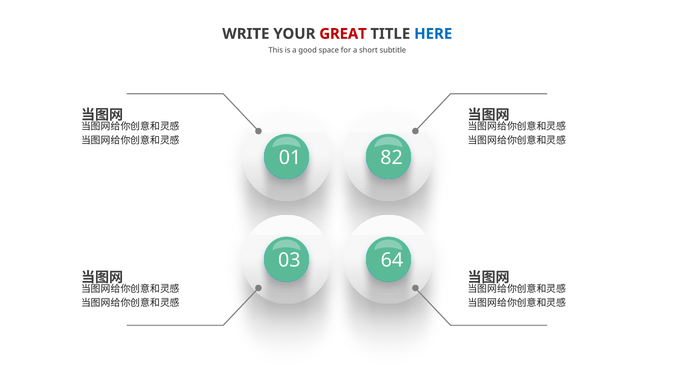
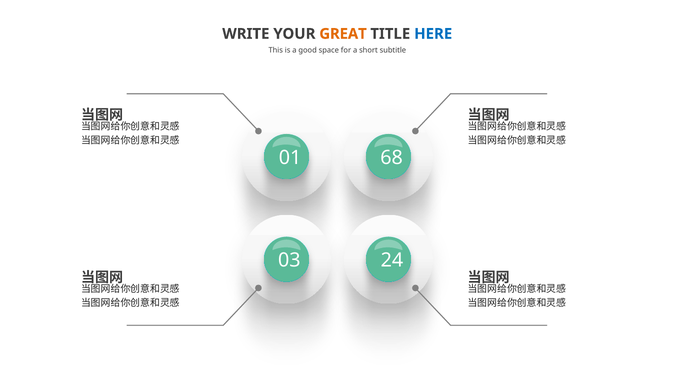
GREAT colour: red -> orange
82: 82 -> 68
64: 64 -> 24
